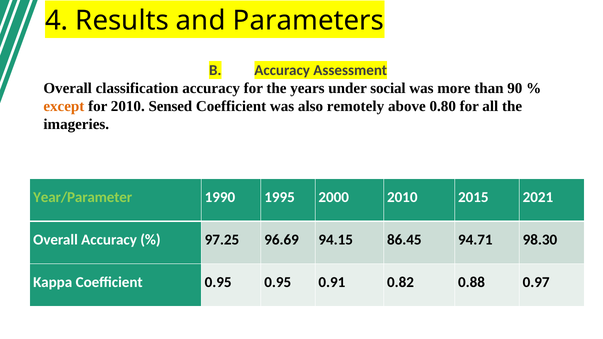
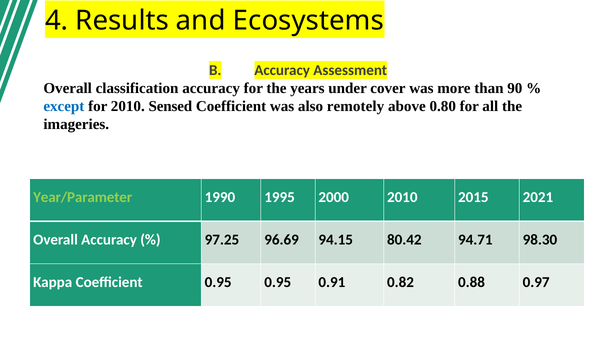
Parameters: Parameters -> Ecosystems
social: social -> cover
except colour: orange -> blue
86.45: 86.45 -> 80.42
